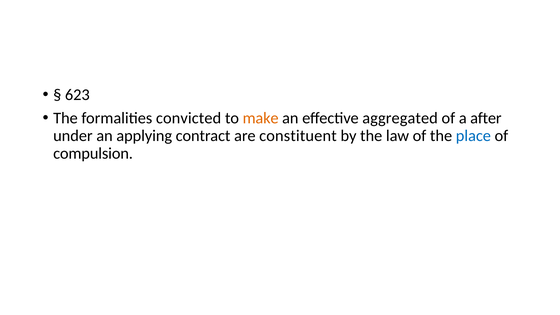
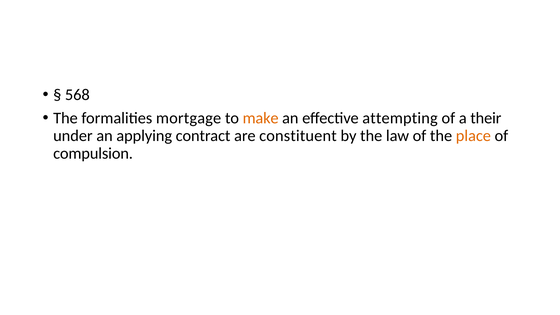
623: 623 -> 568
convicted: convicted -> mortgage
aggregated: aggregated -> attempting
after: after -> their
place colour: blue -> orange
